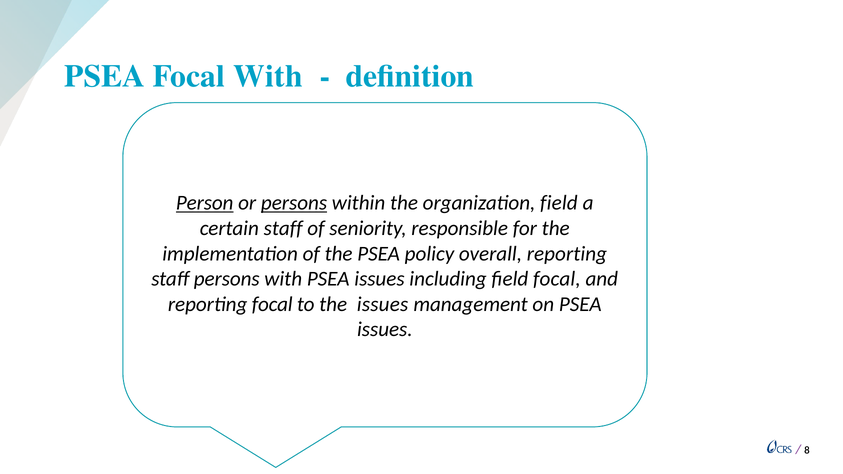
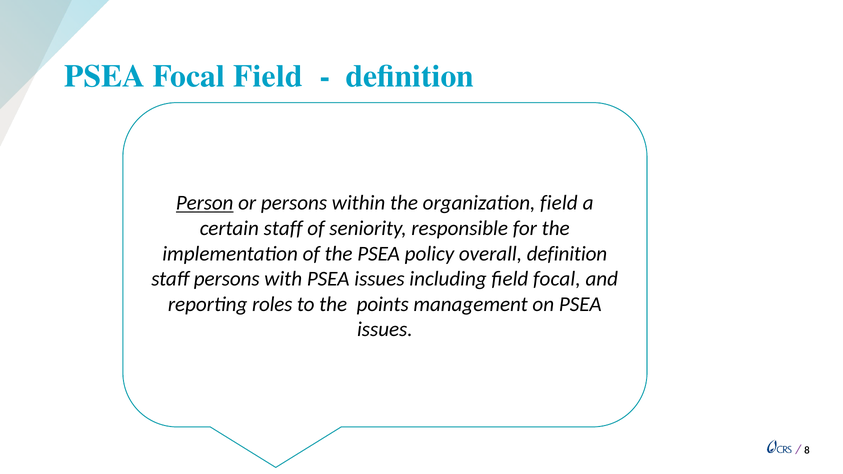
Focal With: With -> Field
persons at (294, 203) underline: present -> none
overall reporting: reporting -> definition
reporting focal: focal -> roles
the issues: issues -> points
